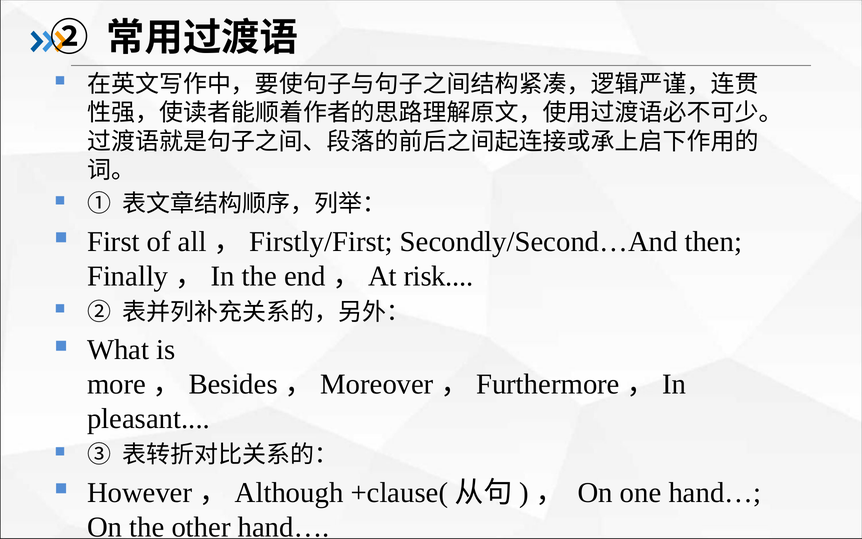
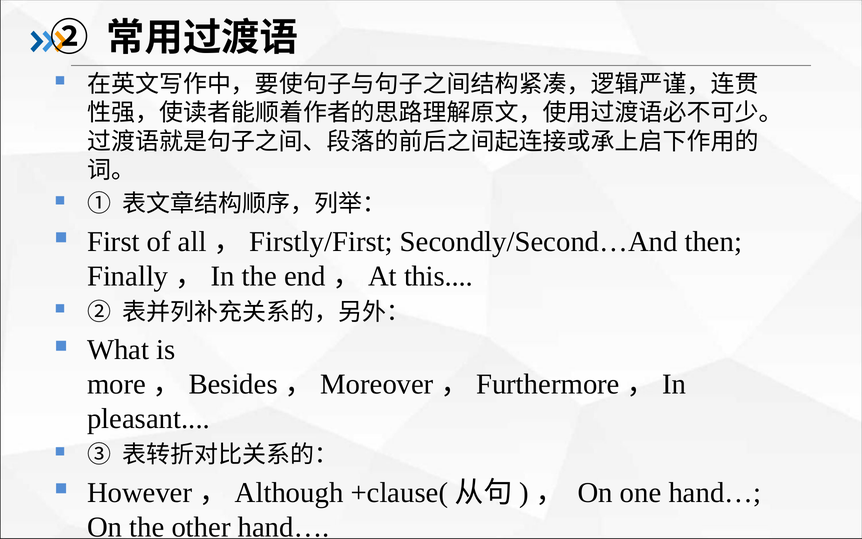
risk: risk -> this
